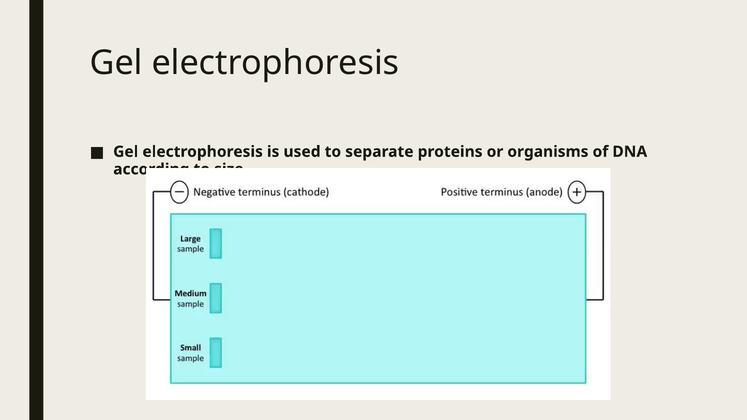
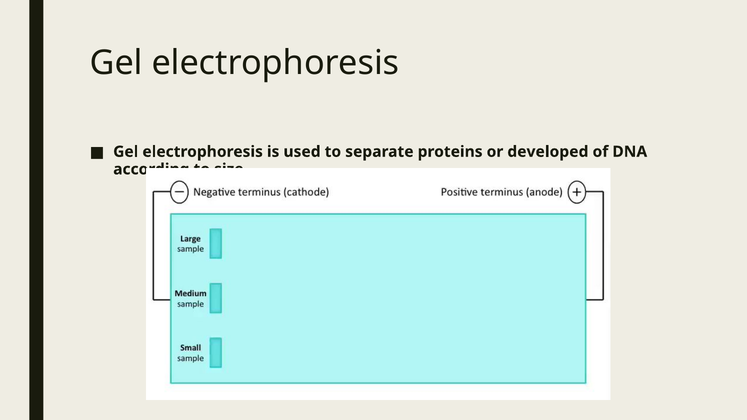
organisms: organisms -> developed
